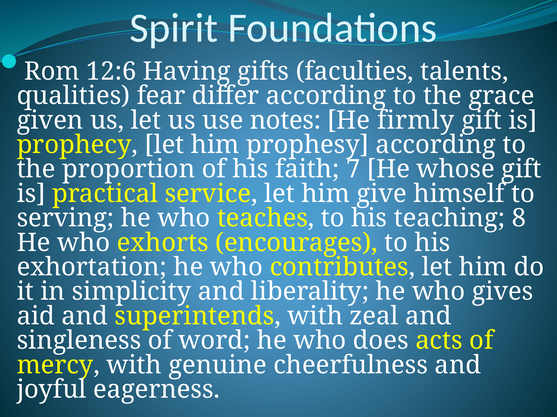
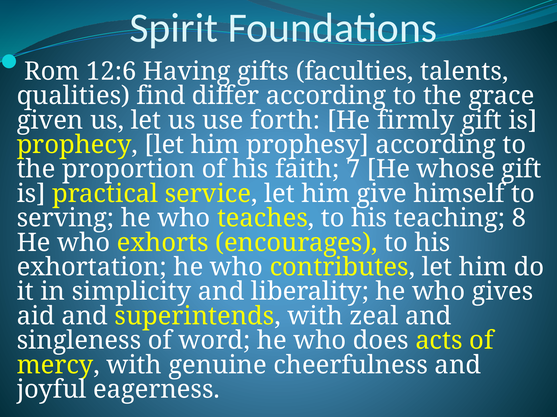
fear: fear -> find
notes: notes -> forth
